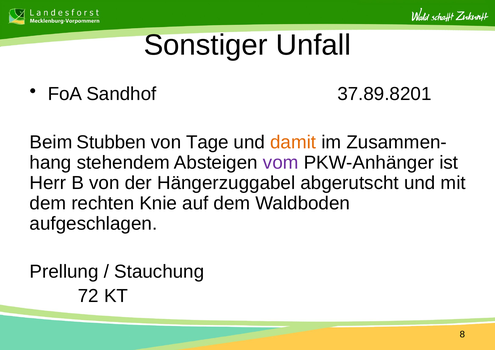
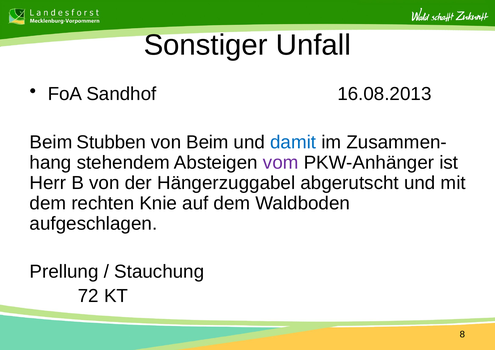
37.89.8201: 37.89.8201 -> 16.08.2013
von Tage: Tage -> Beim
damit colour: orange -> blue
